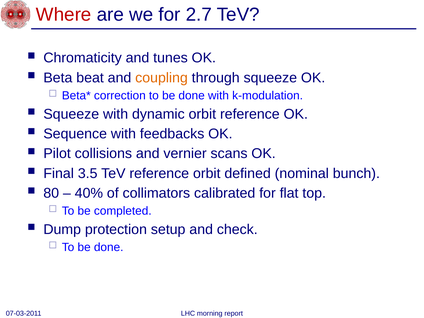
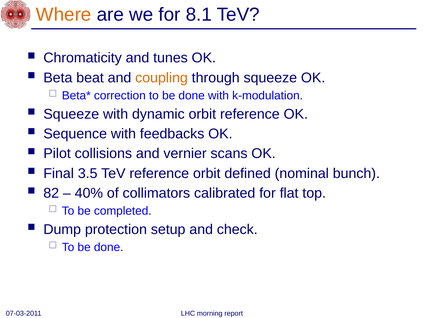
Where colour: red -> orange
2.7: 2.7 -> 8.1
80: 80 -> 82
